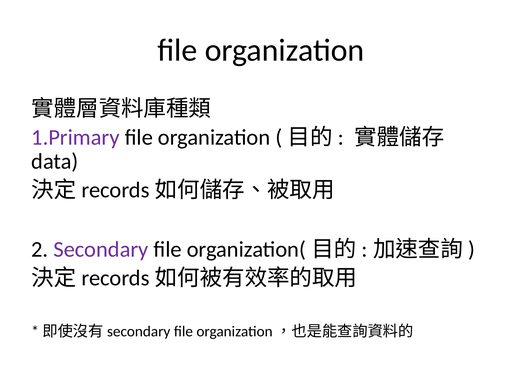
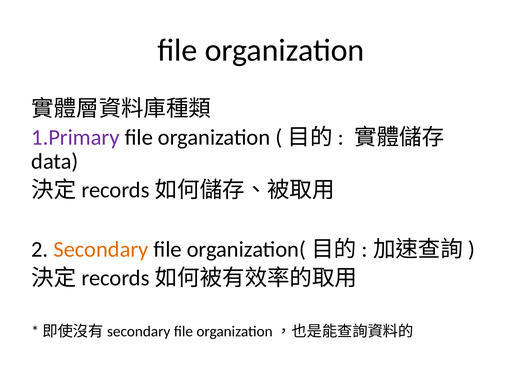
Secondary colour: purple -> orange
